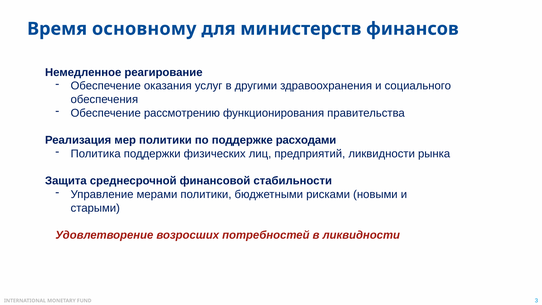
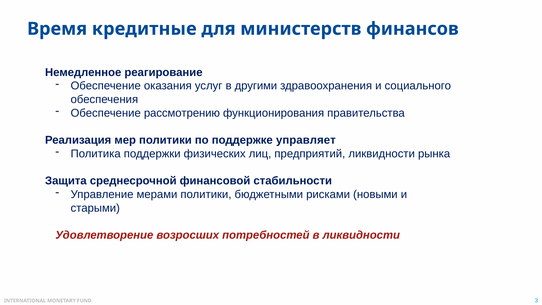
основному: основному -> кредитные
расходами: расходами -> управляет
